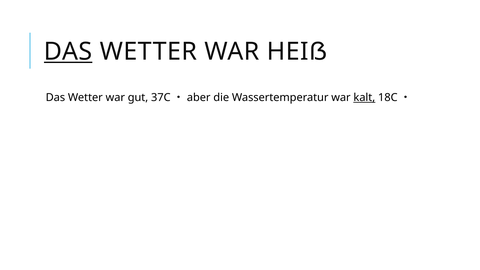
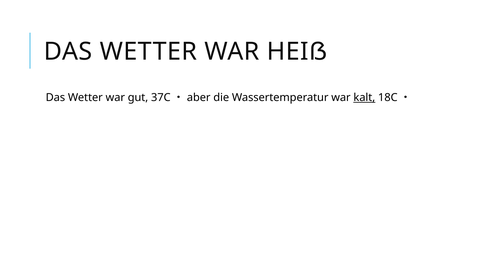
DAS at (68, 52) underline: present -> none
